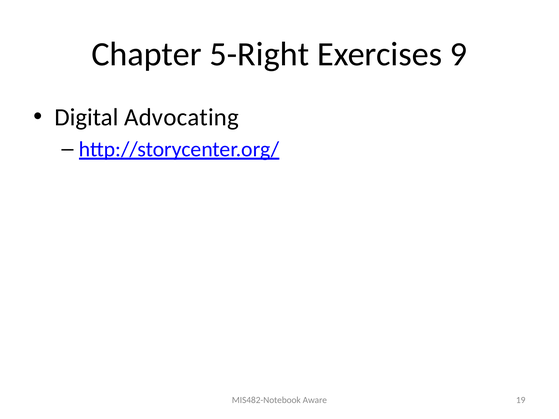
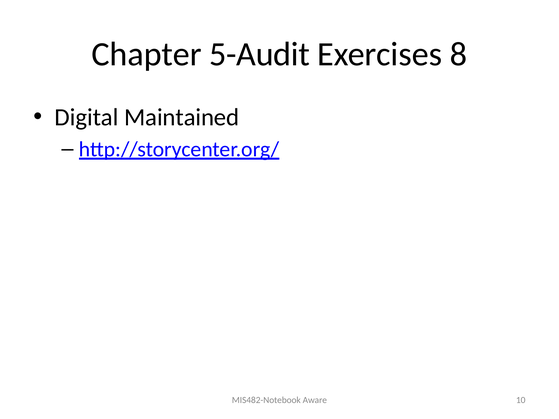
5-Right: 5-Right -> 5-Audit
9: 9 -> 8
Advocating: Advocating -> Maintained
19: 19 -> 10
